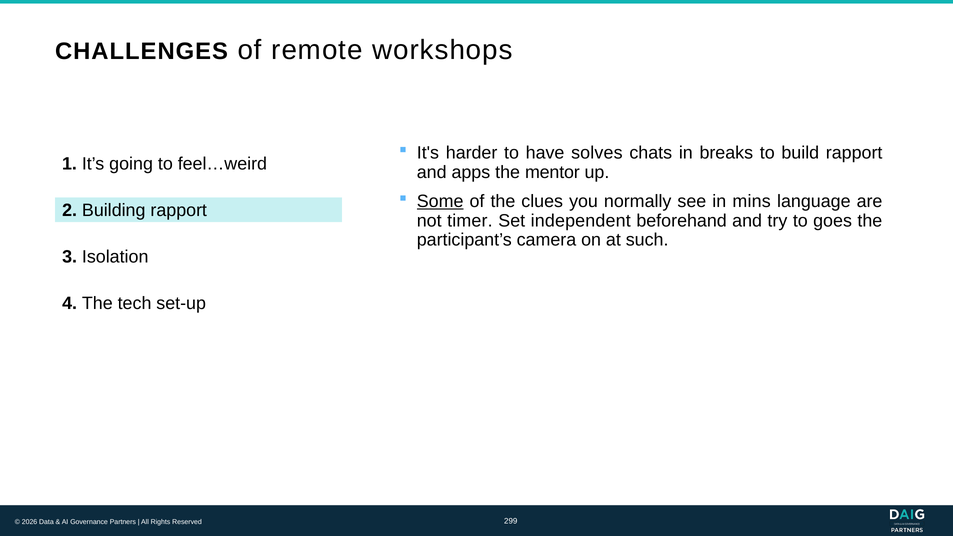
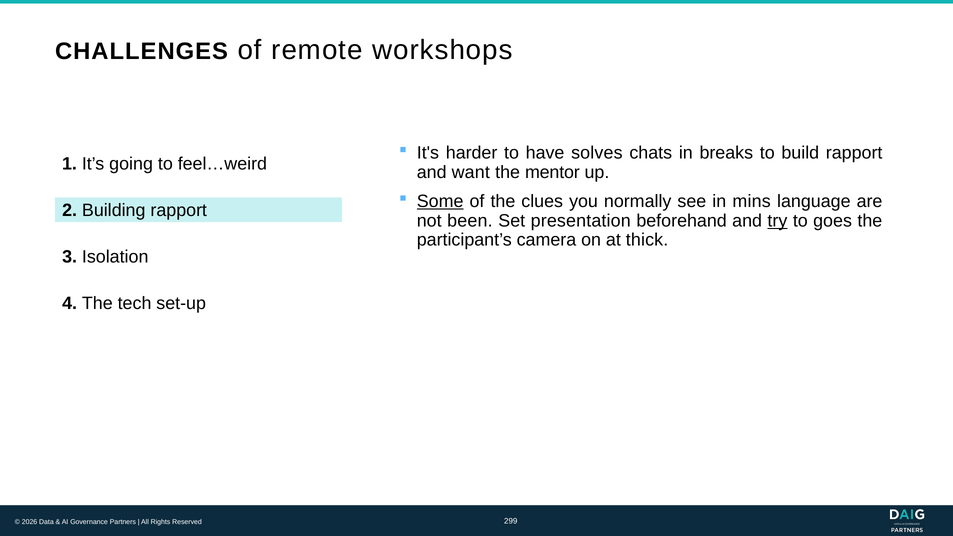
apps: apps -> want
timer: timer -> been
independent: independent -> presentation
try underline: none -> present
such: such -> thick
